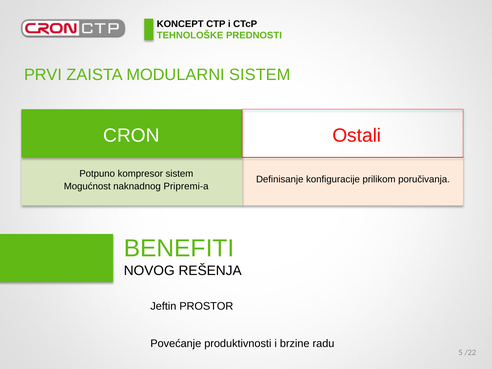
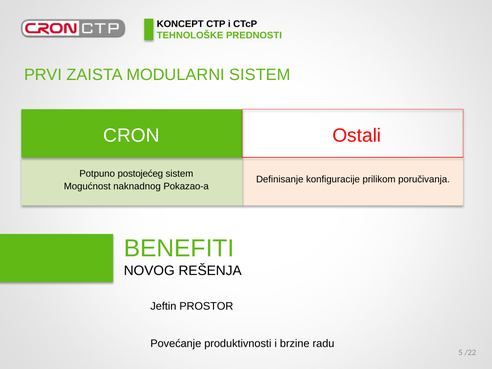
kompresor: kompresor -> postojećeg
Pripremi-a: Pripremi-a -> Pokazao-a
